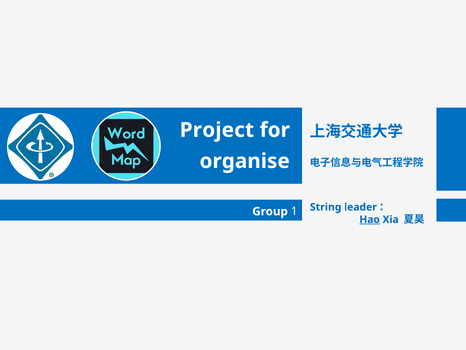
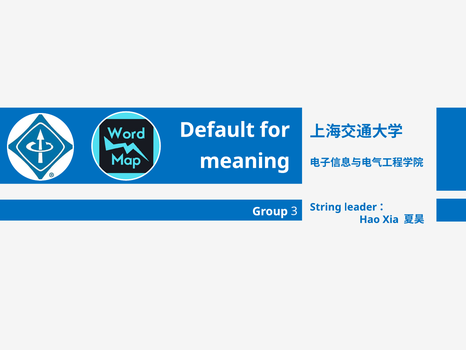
Project: Project -> Default
organise: organise -> meaning
1: 1 -> 3
Hao underline: present -> none
